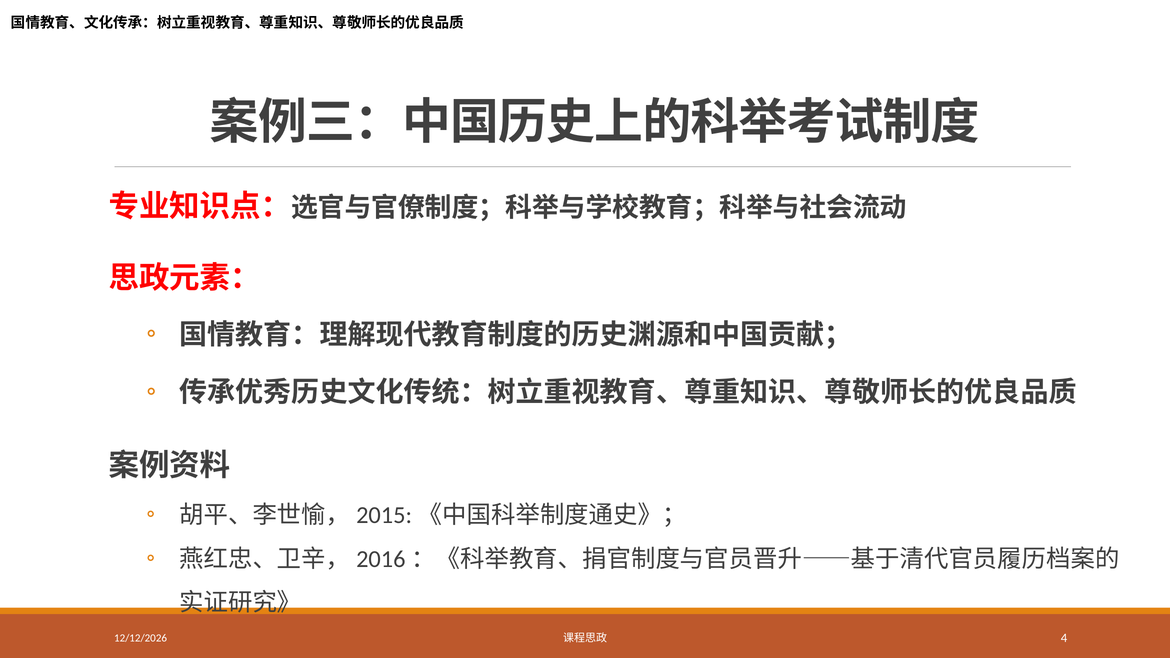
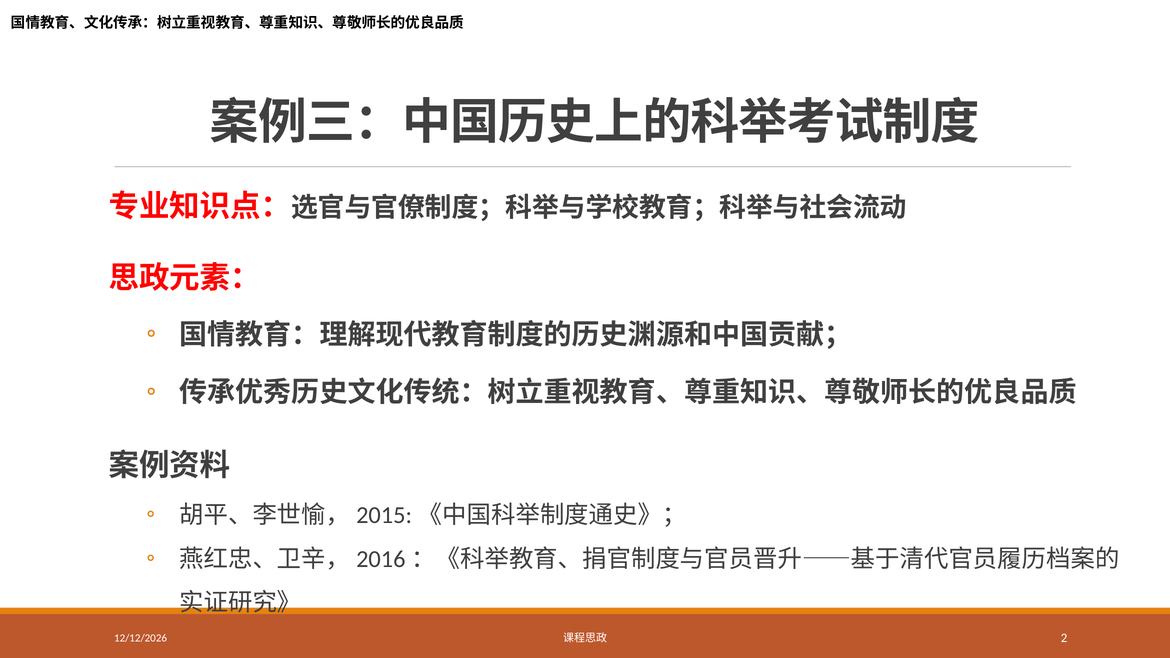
4: 4 -> 2
